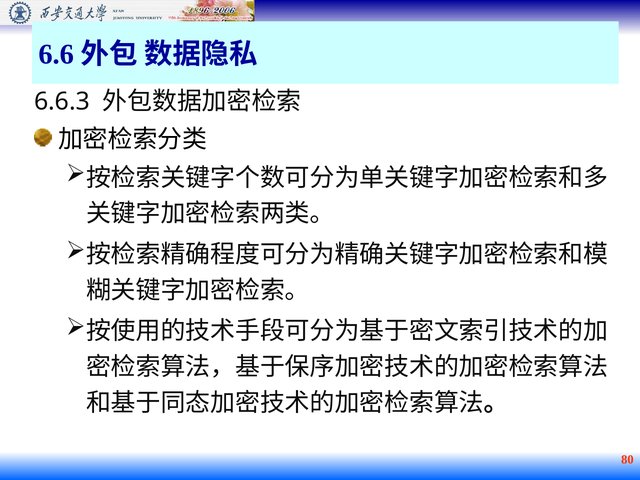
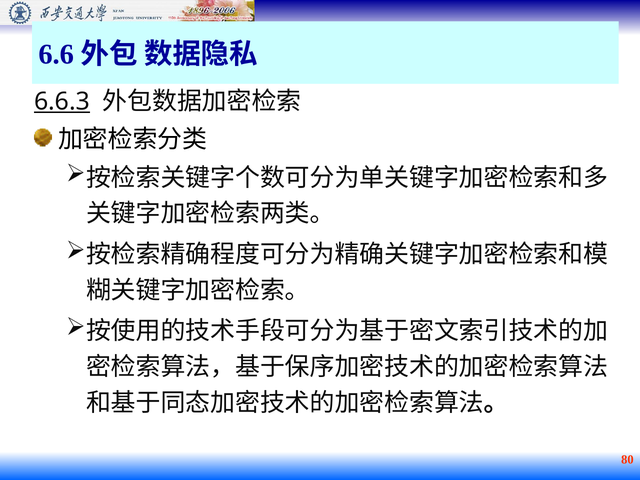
6.6.3 underline: none -> present
